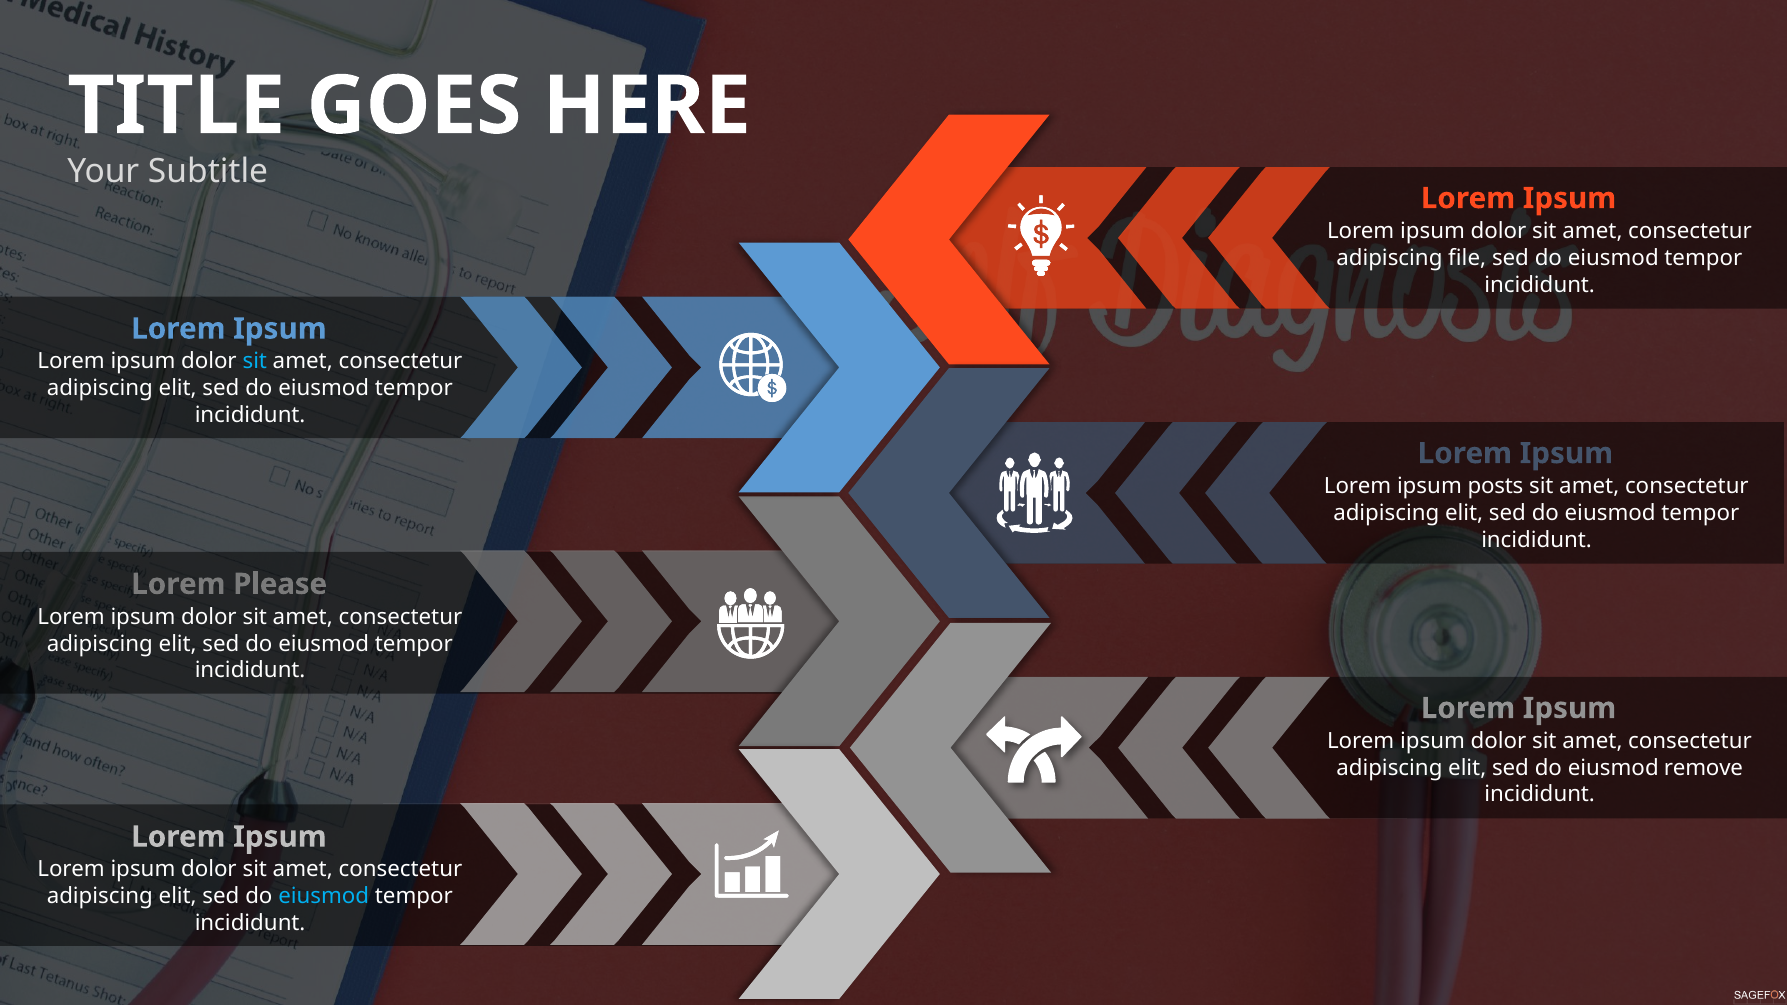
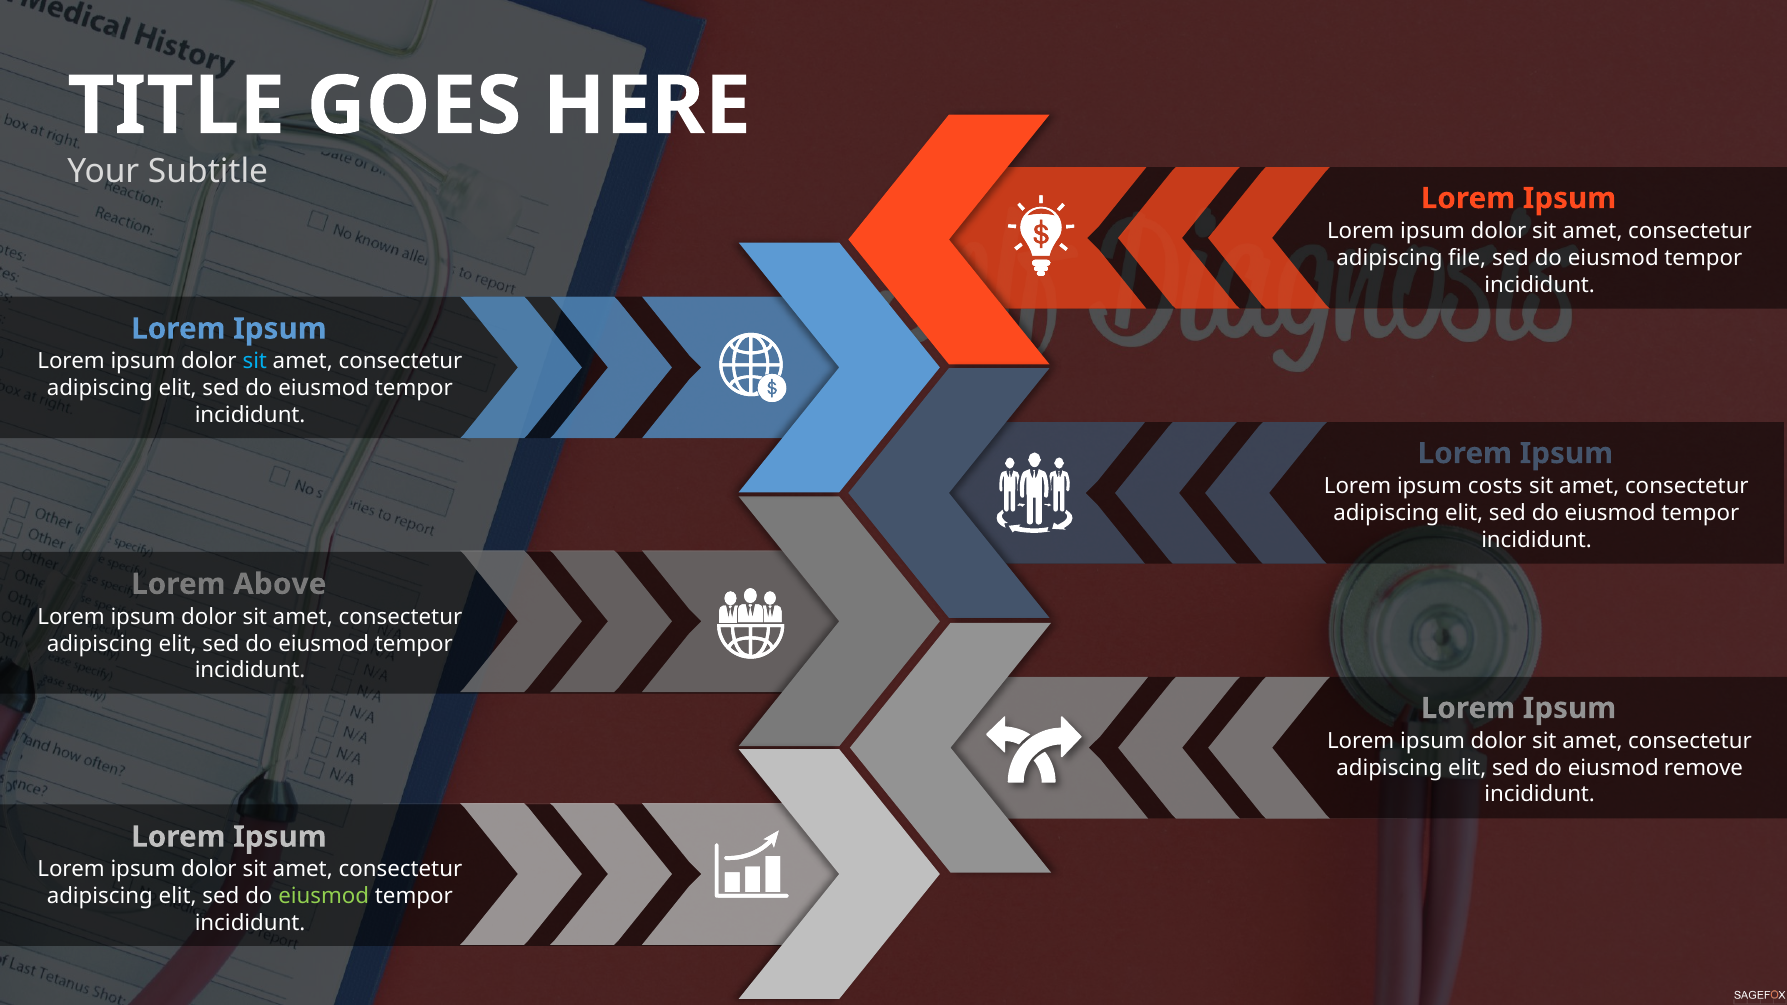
posts: posts -> costs
Please: Please -> Above
eiusmod at (324, 897) colour: light blue -> light green
